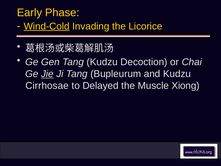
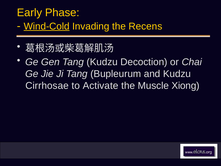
Licorice: Licorice -> Recens
Jie underline: present -> none
Delayed: Delayed -> Activate
